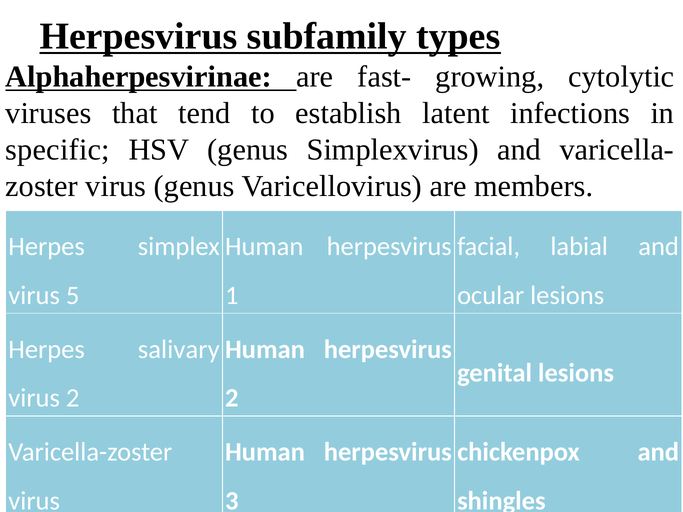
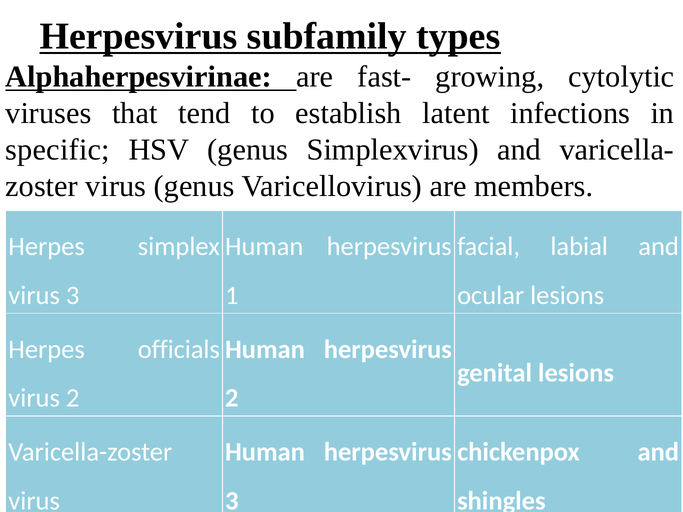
virus 5: 5 -> 3
salivary: salivary -> officials
